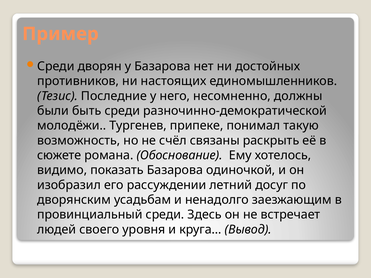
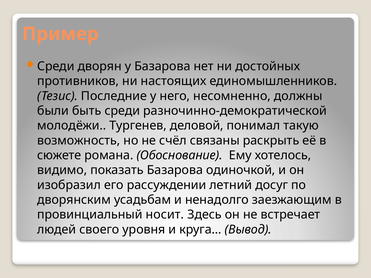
припеке: припеке -> деловой
провинциальный среди: среди -> носит
